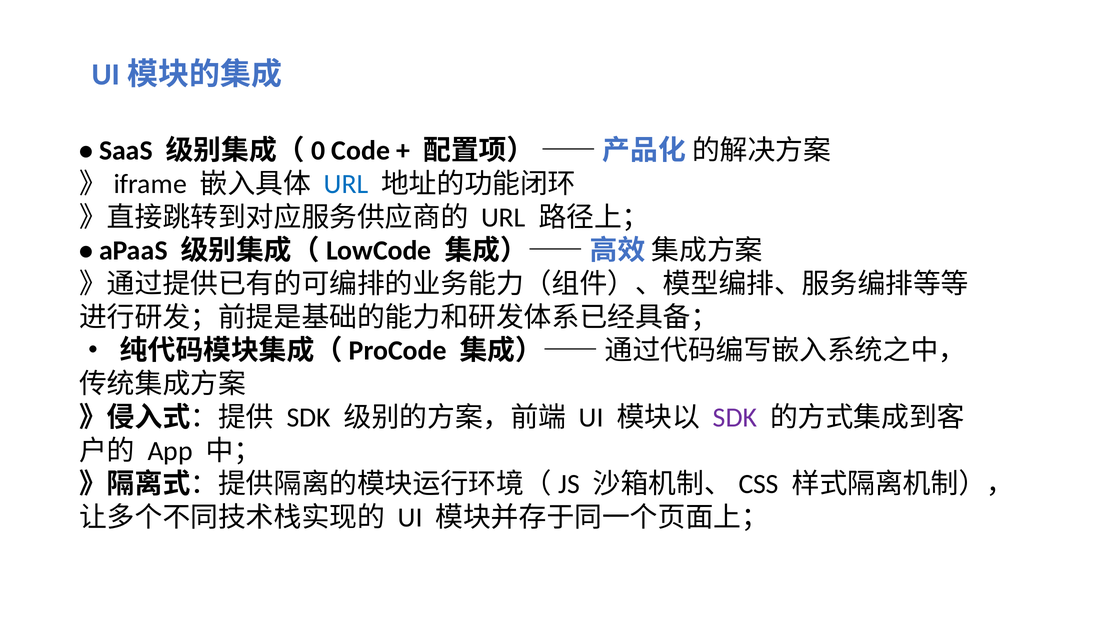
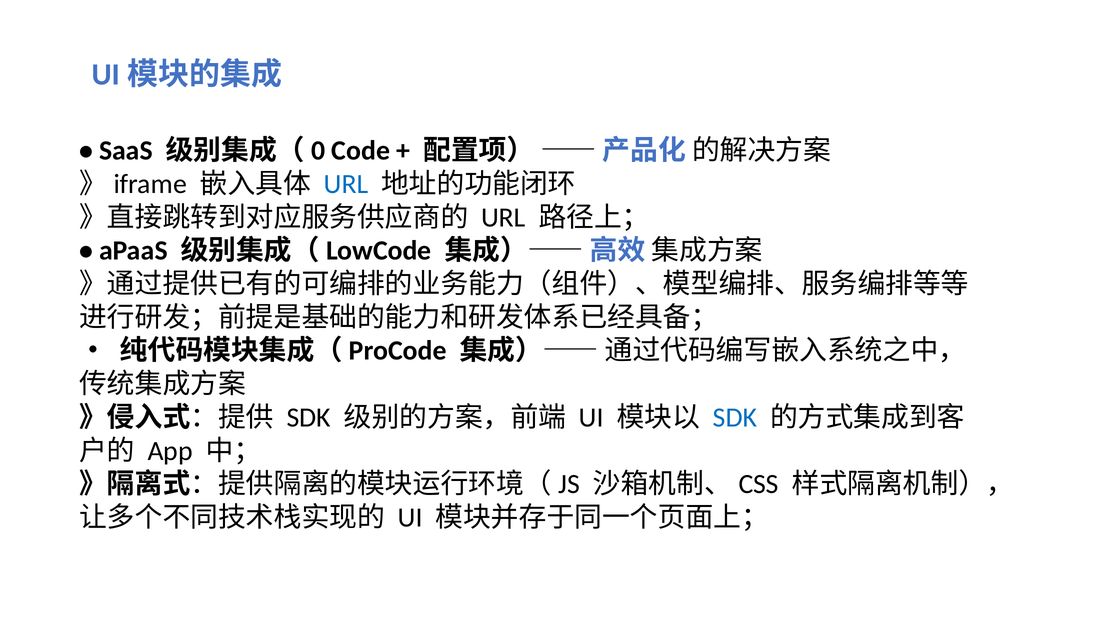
SDK at (735, 418) colour: purple -> blue
